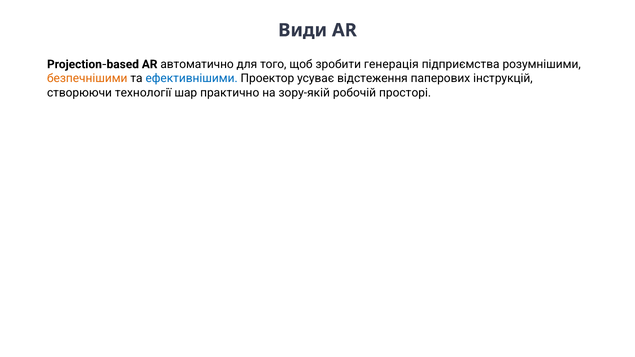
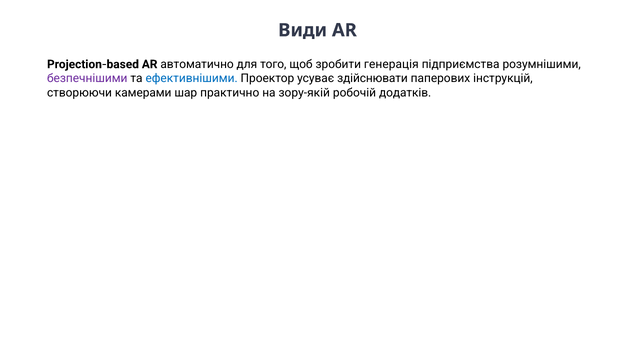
безпечнішими colour: orange -> purple
відстеження: відстеження -> здійснювати
технології: технології -> камерами
просторі: просторі -> додатків
